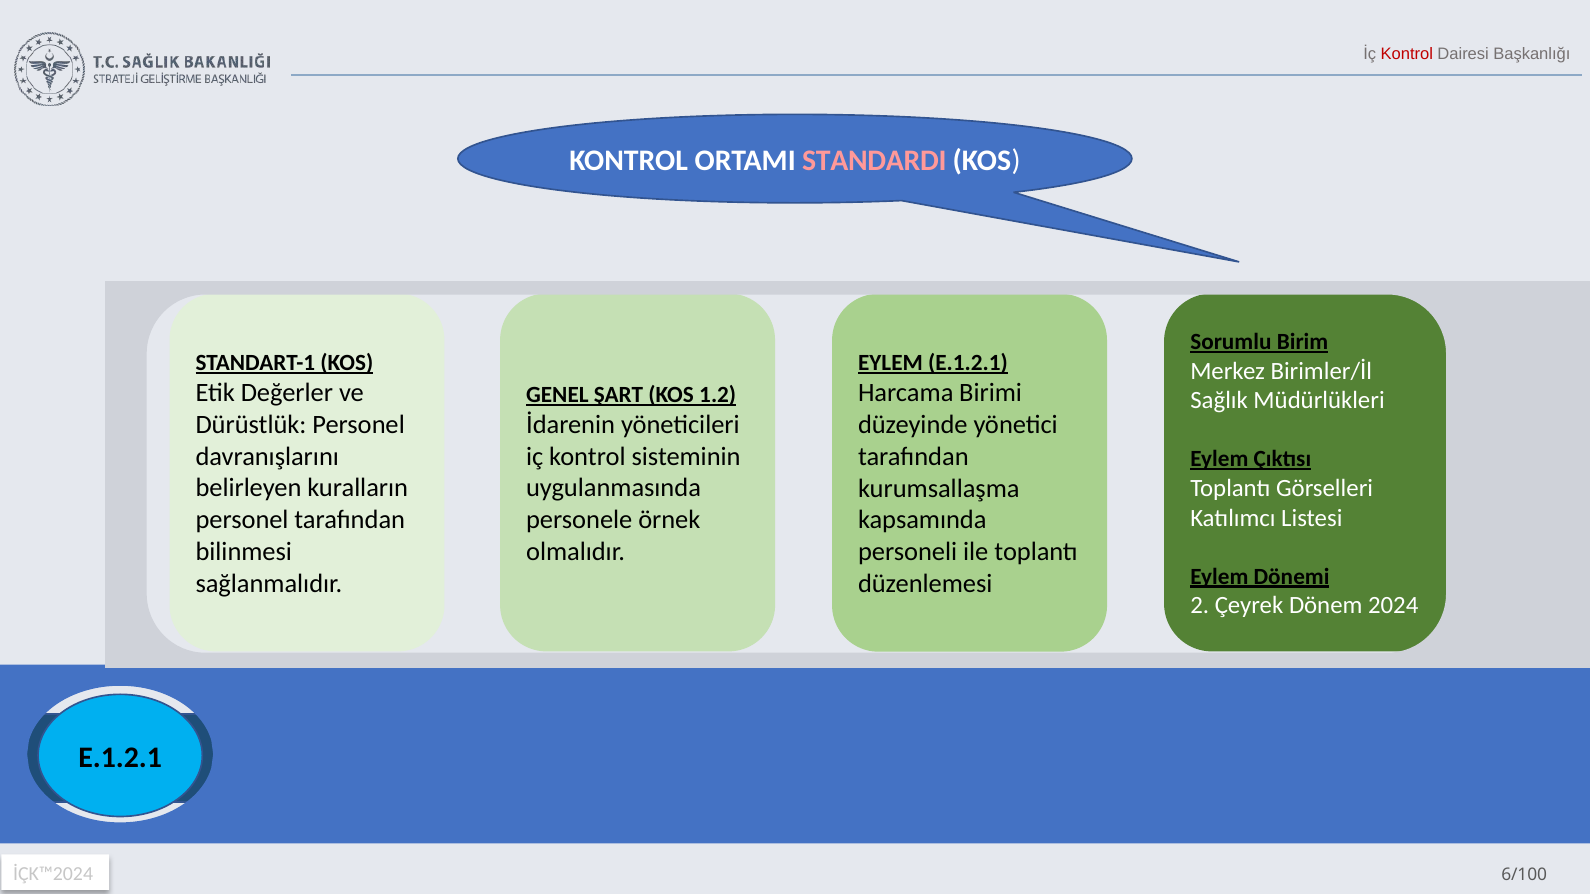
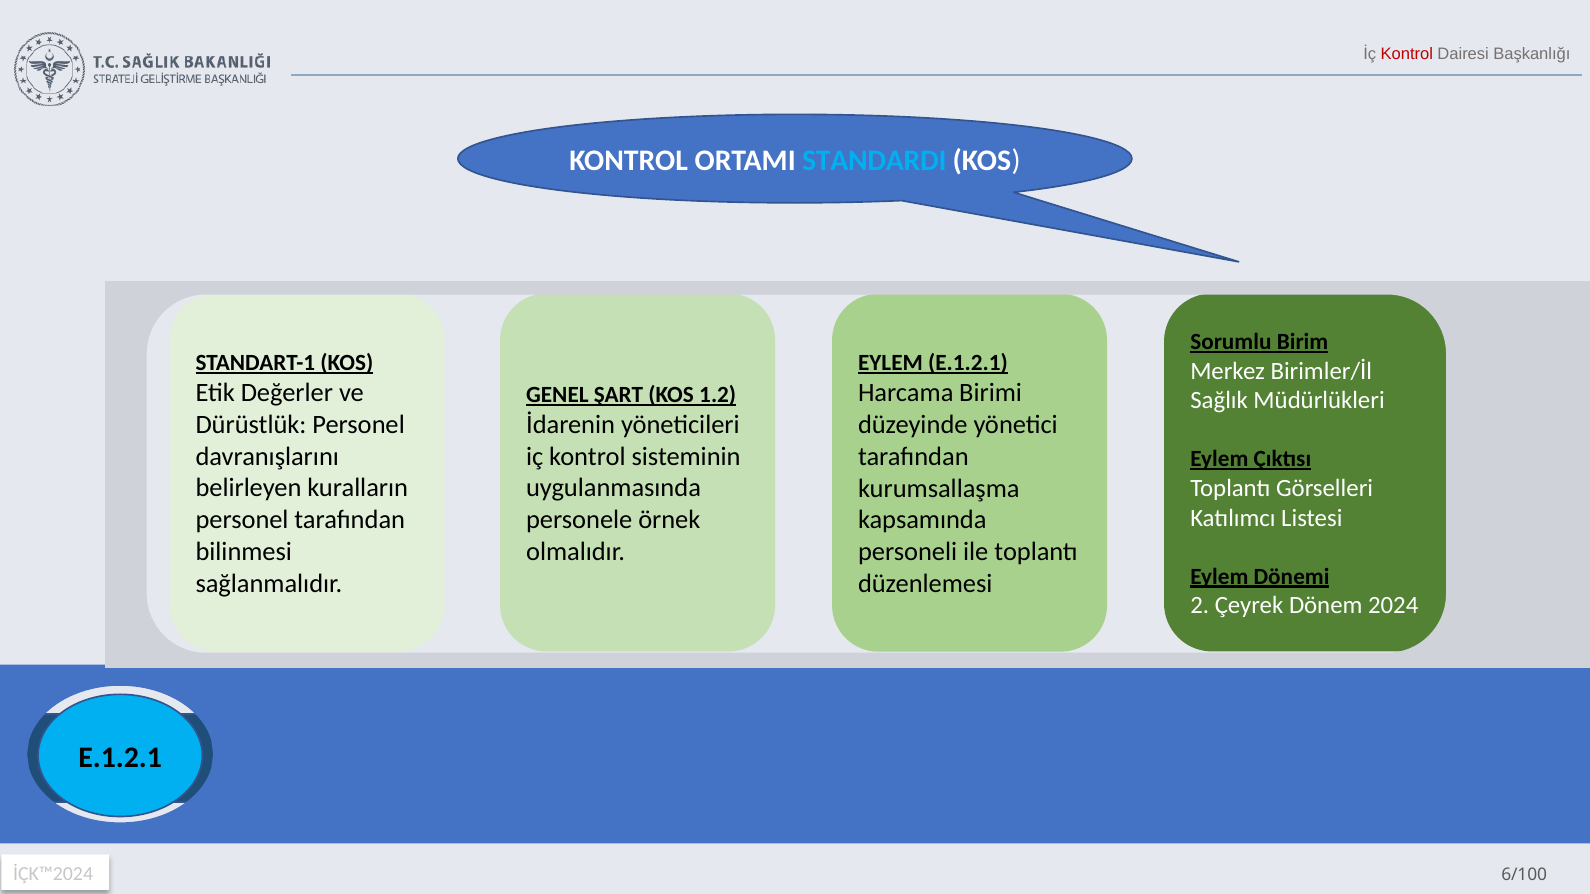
STANDARDI colour: pink -> light blue
